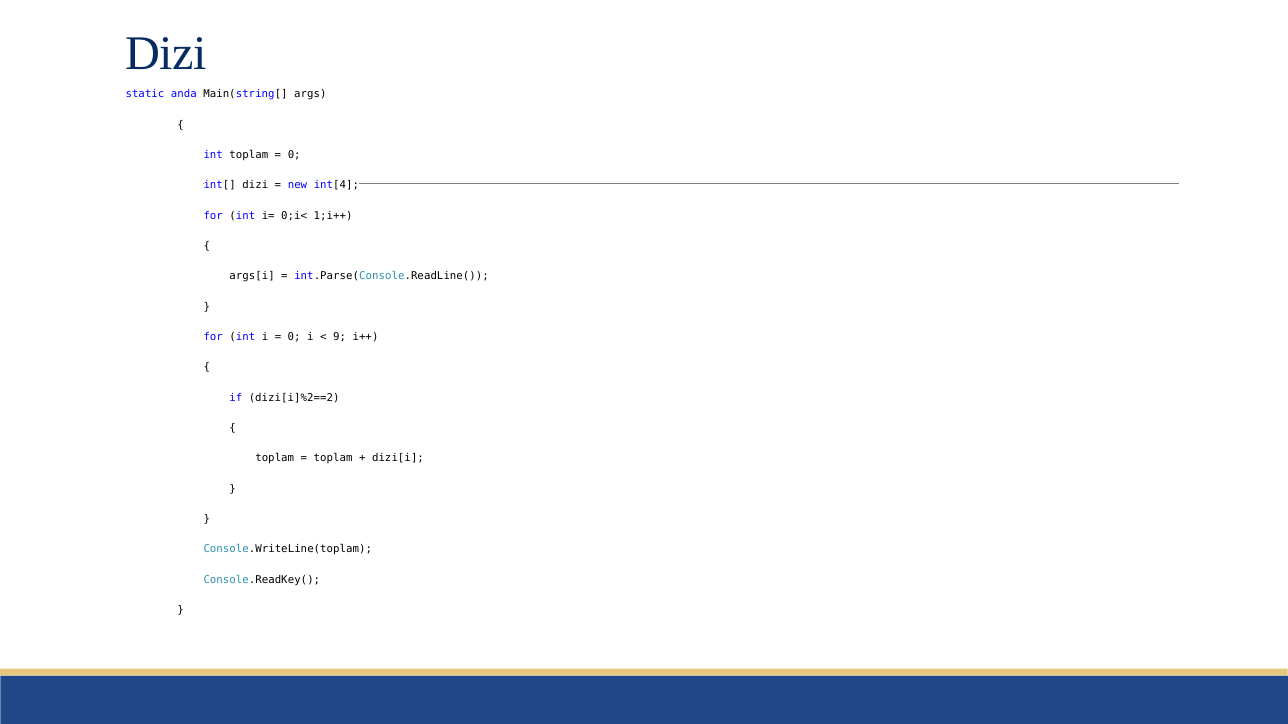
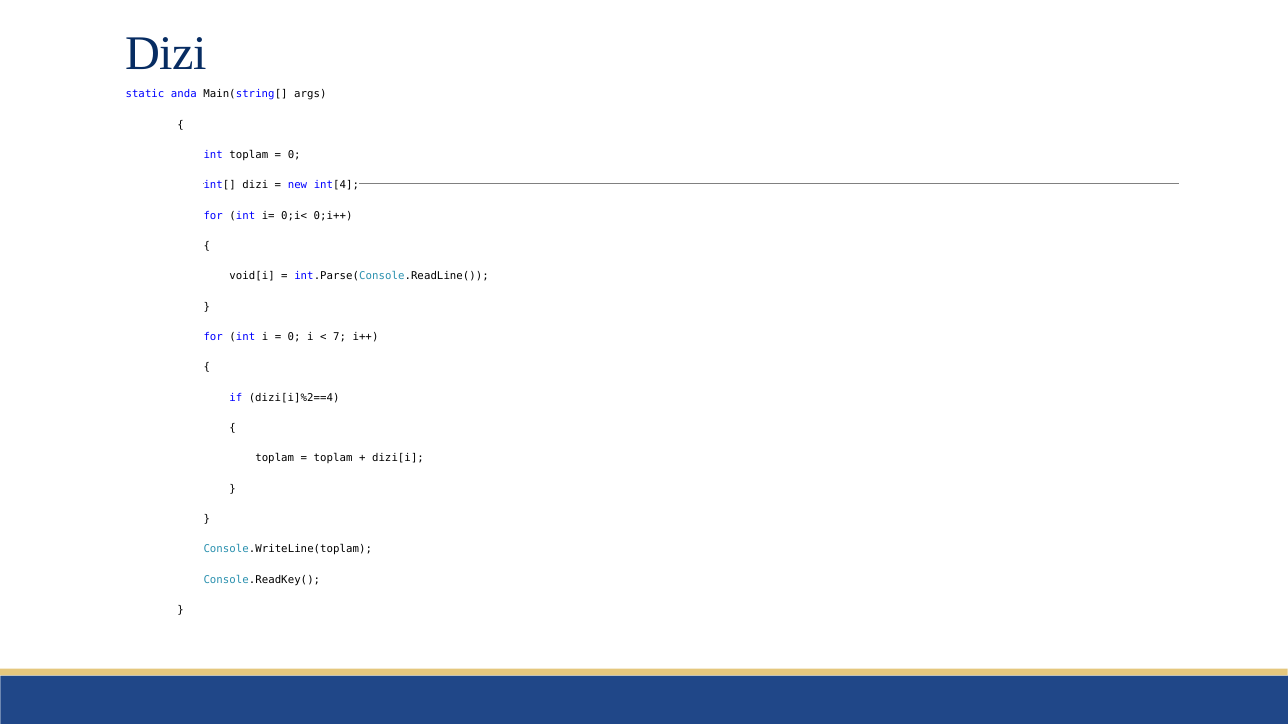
1;i++: 1;i++ -> 0;i++
args[i: args[i -> void[i
9: 9 -> 7
dizi[i]%2==2: dizi[i]%2==2 -> dizi[i]%2==4
